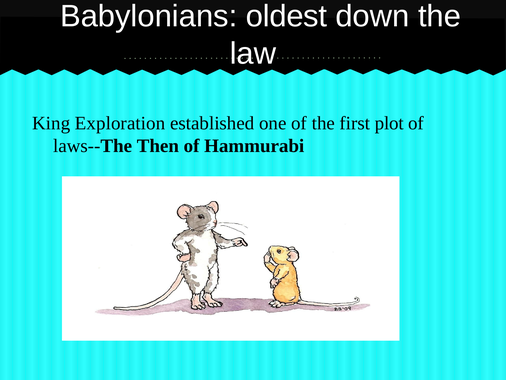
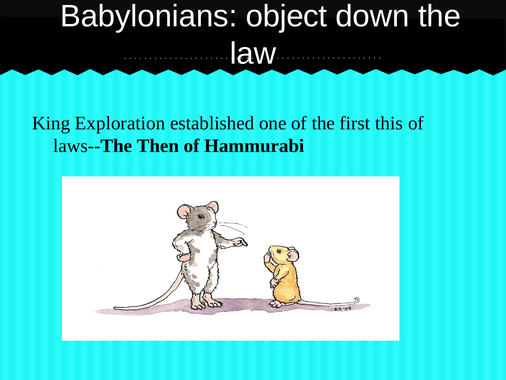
oldest: oldest -> object
plot: plot -> this
